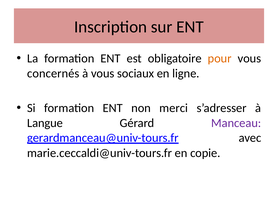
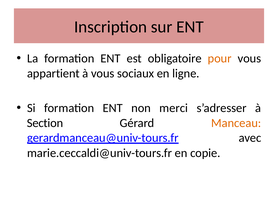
concernés: concernés -> appartient
Langue: Langue -> Section
Manceau colour: purple -> orange
